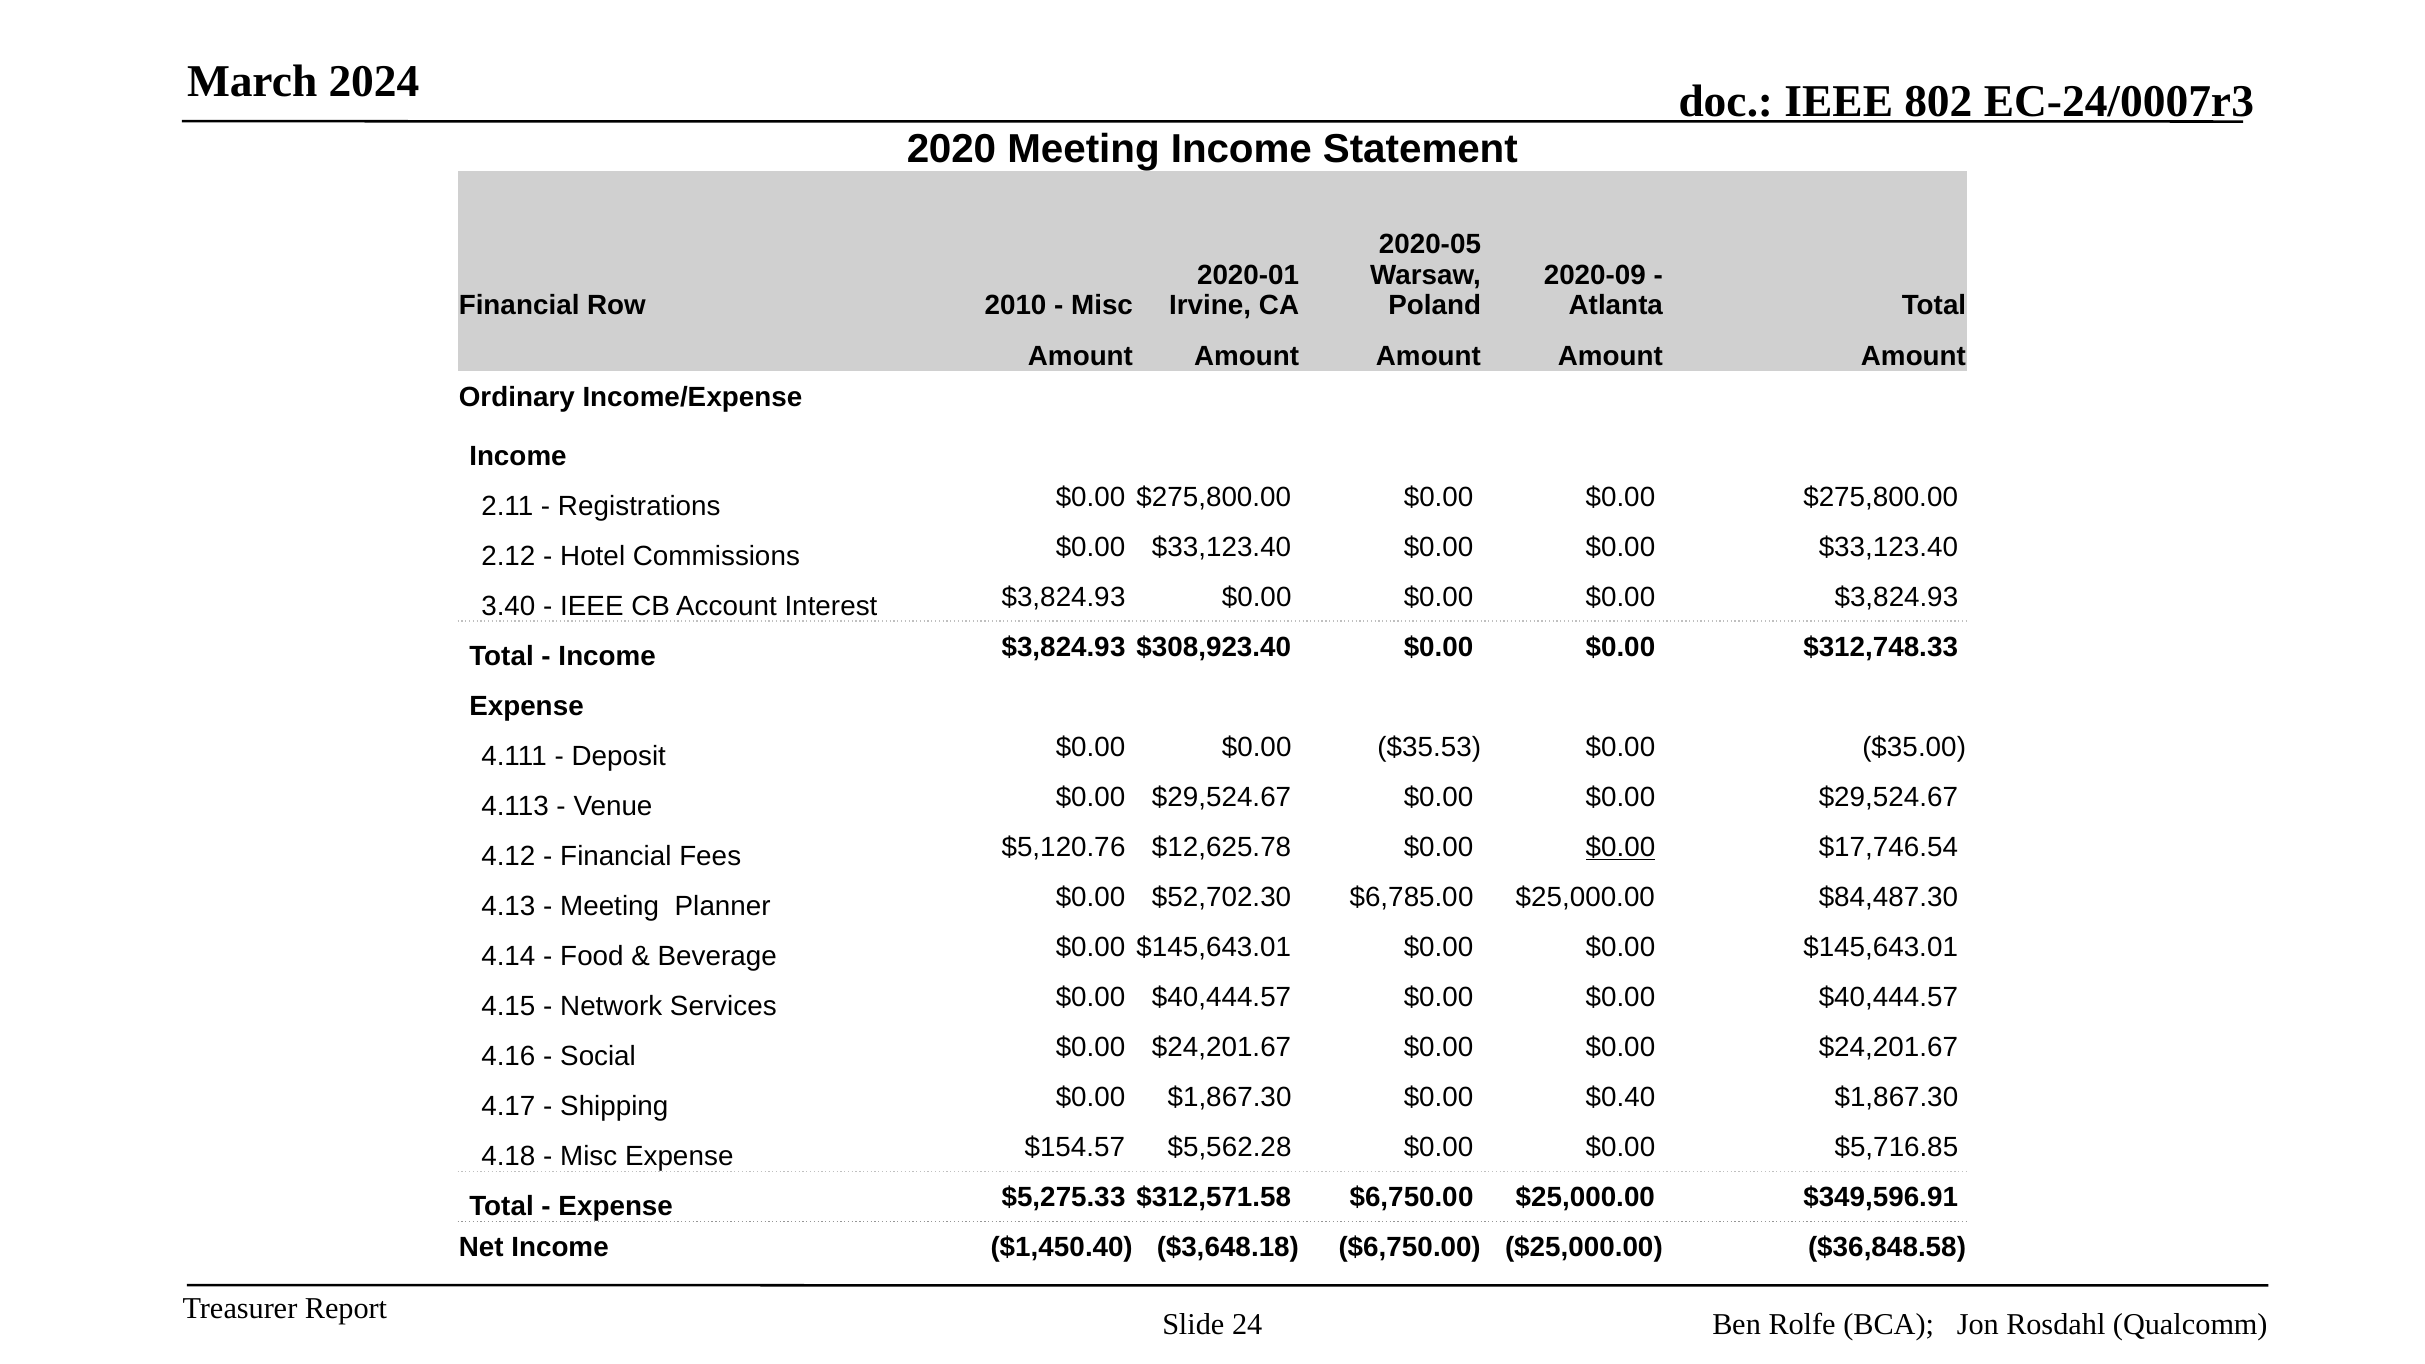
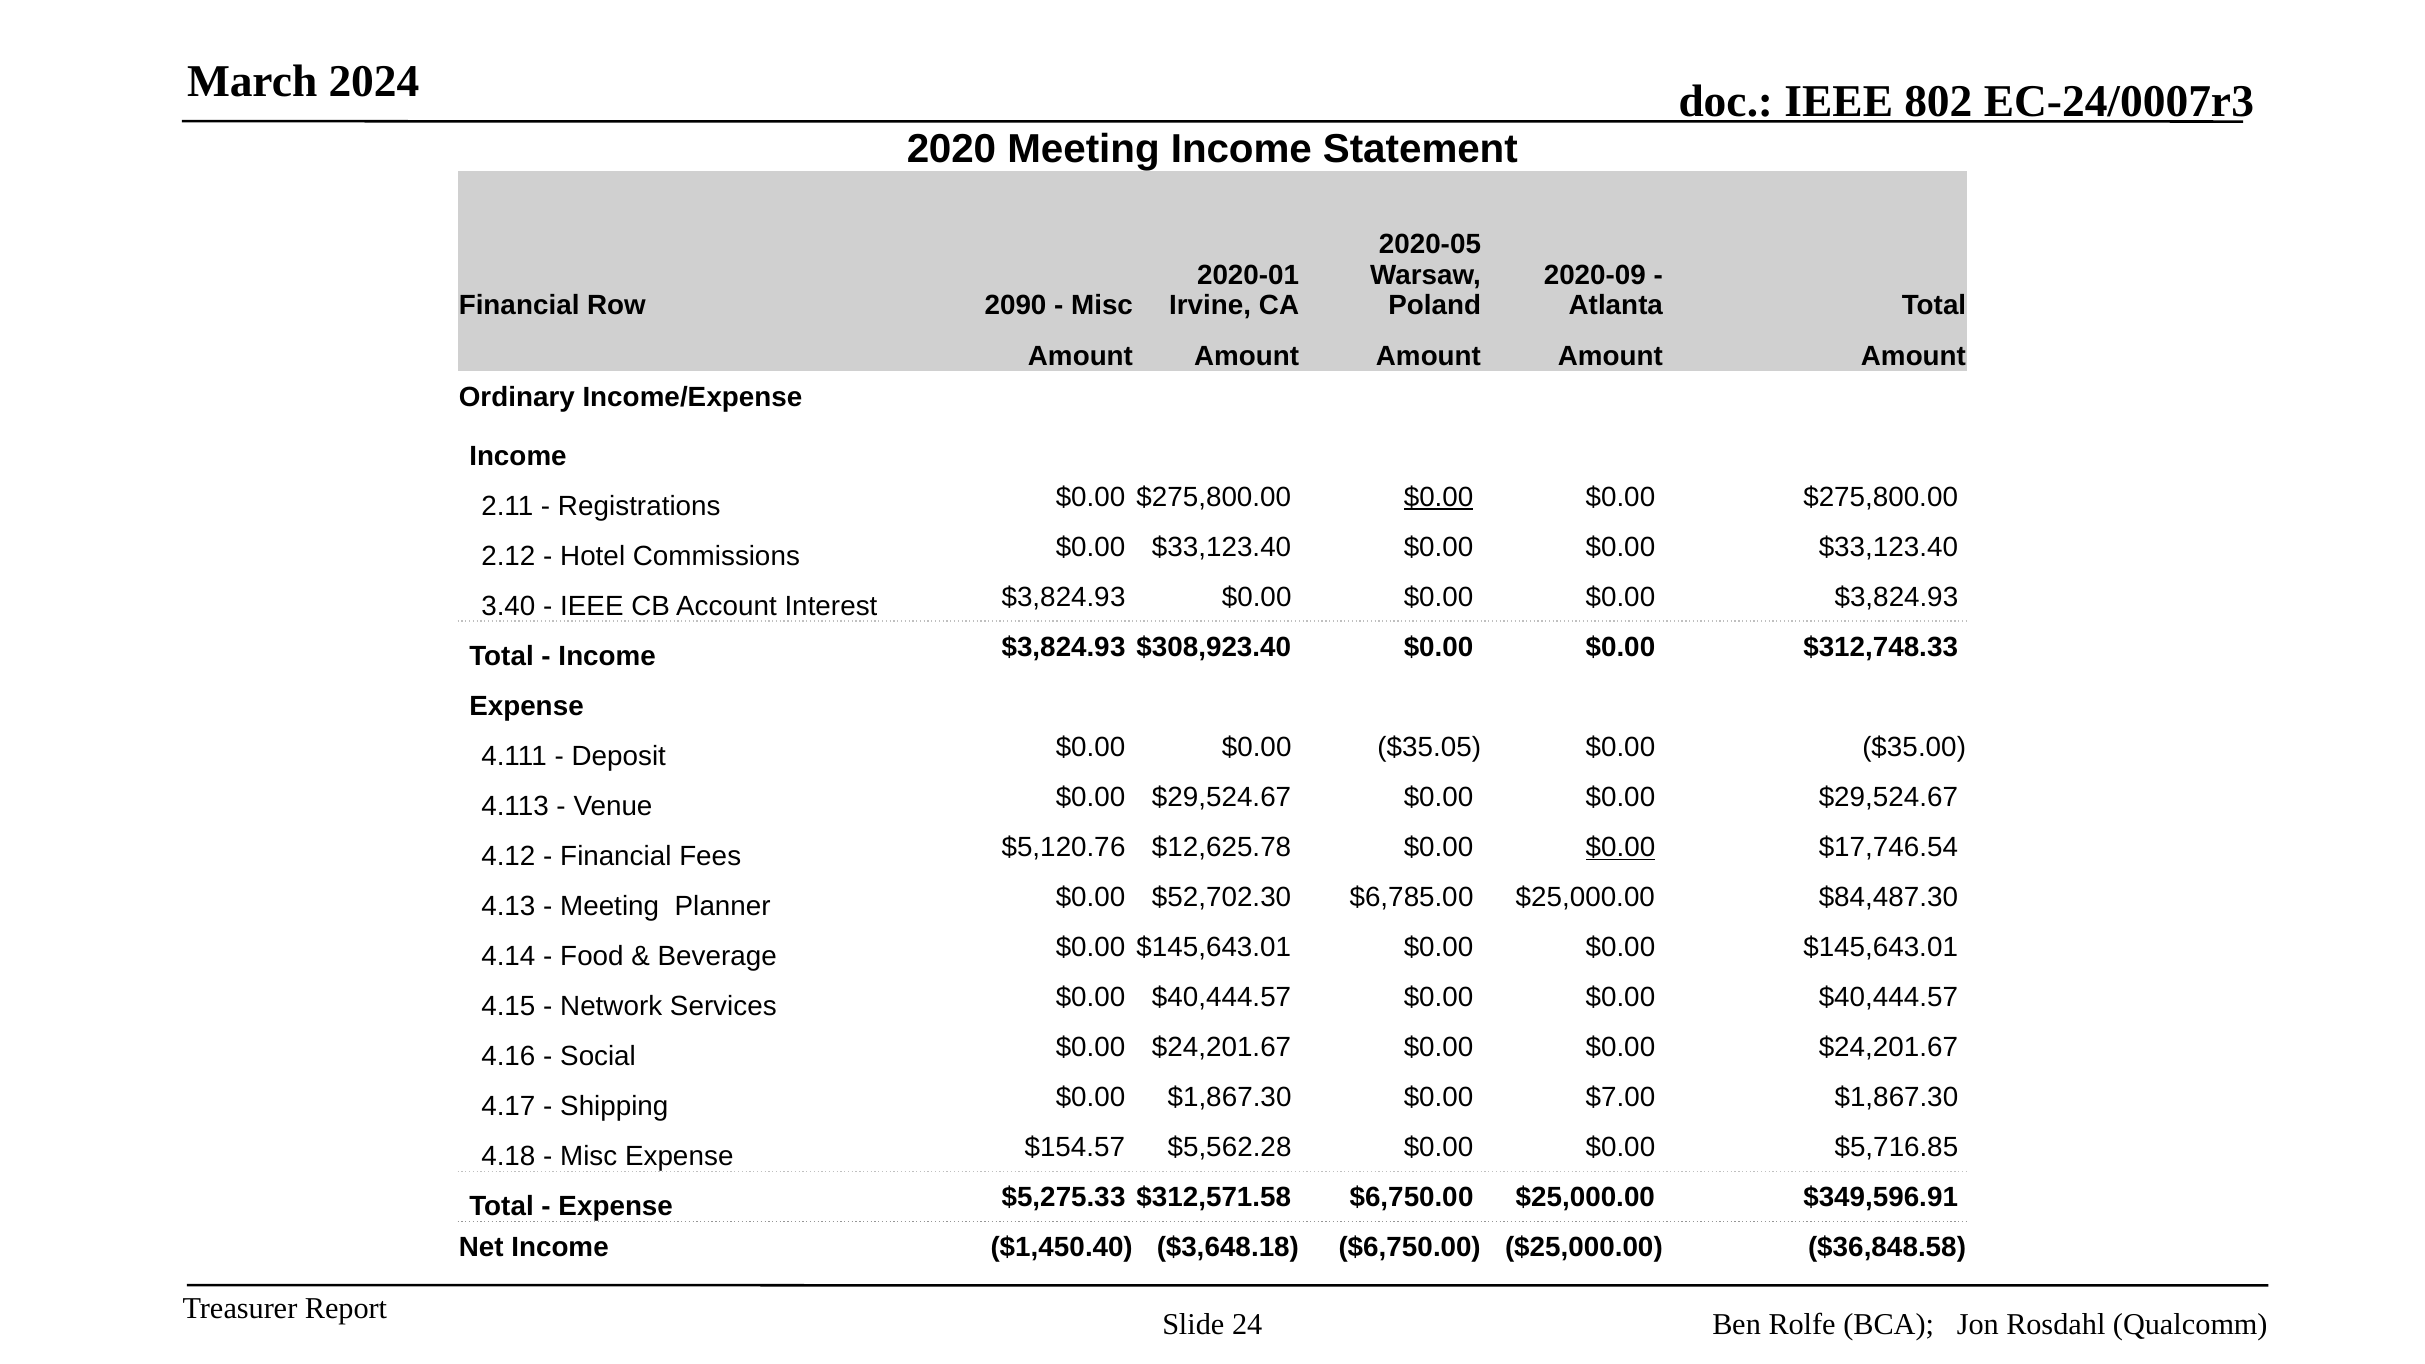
2010: 2010 -> 2090
$0.00 at (1439, 497) underline: none -> present
$35.53: $35.53 -> $35.05
$0.40: $0.40 -> $7.00
